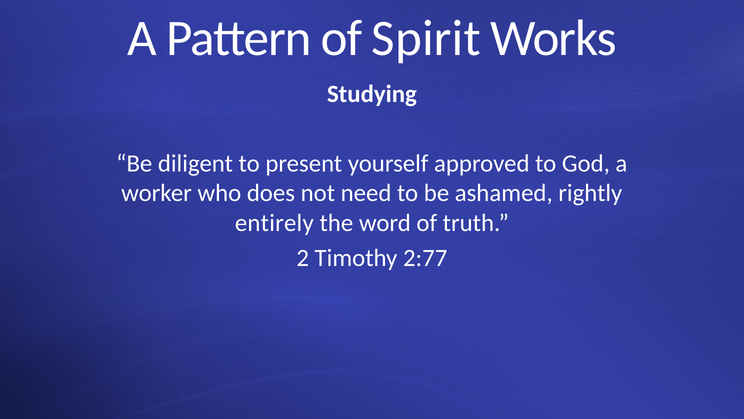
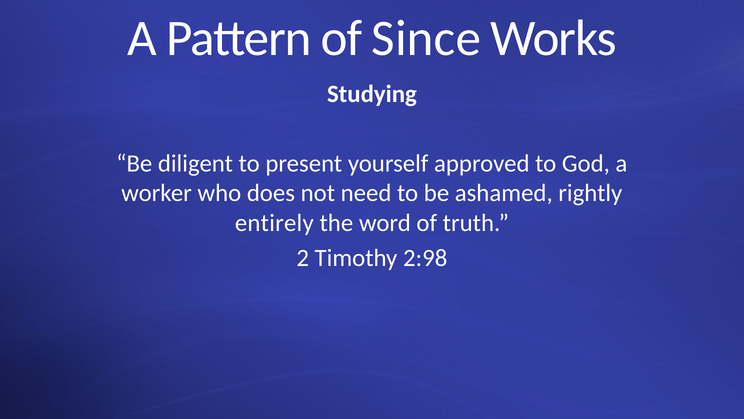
Spirit: Spirit -> Since
2:77: 2:77 -> 2:98
